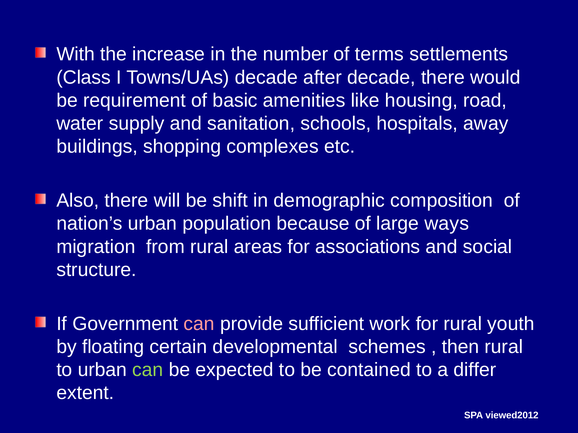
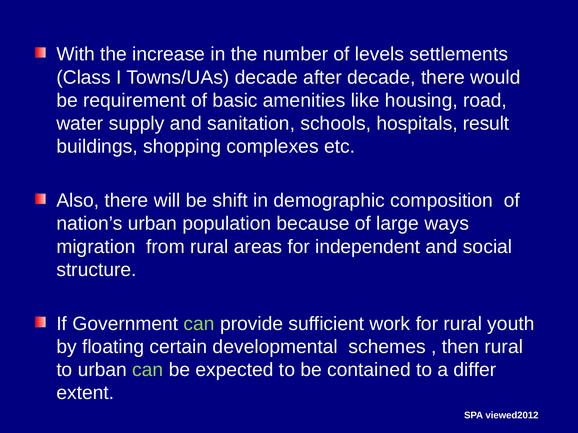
terms: terms -> levels
away: away -> result
associations: associations -> independent
can at (199, 324) colour: pink -> light green
